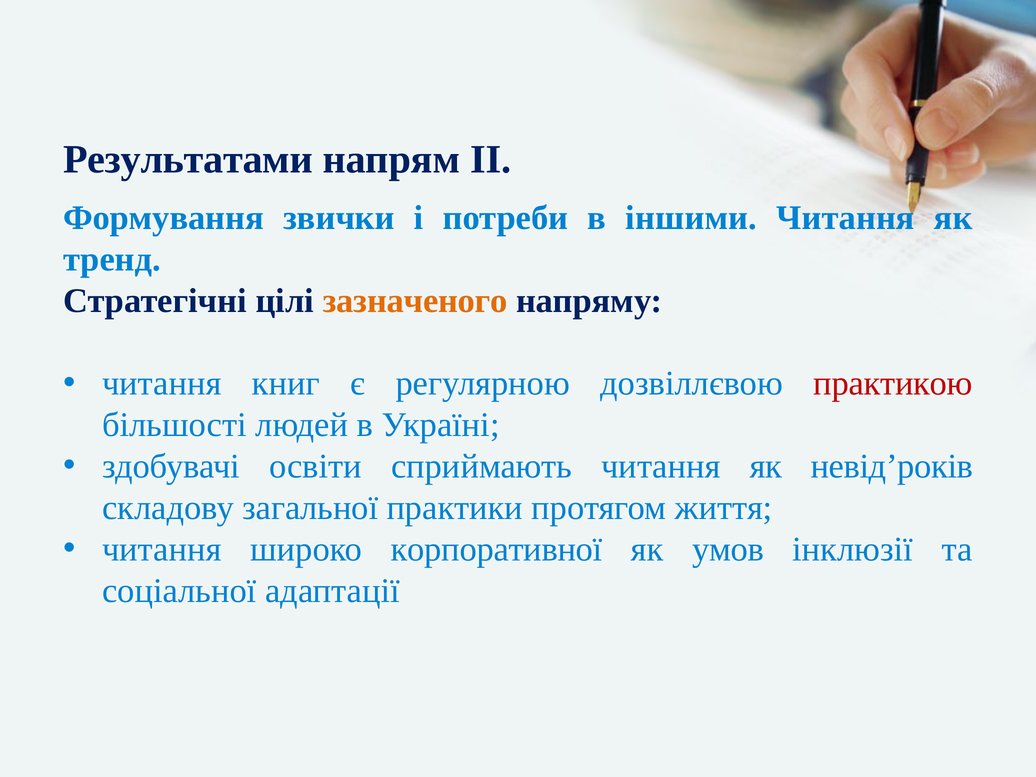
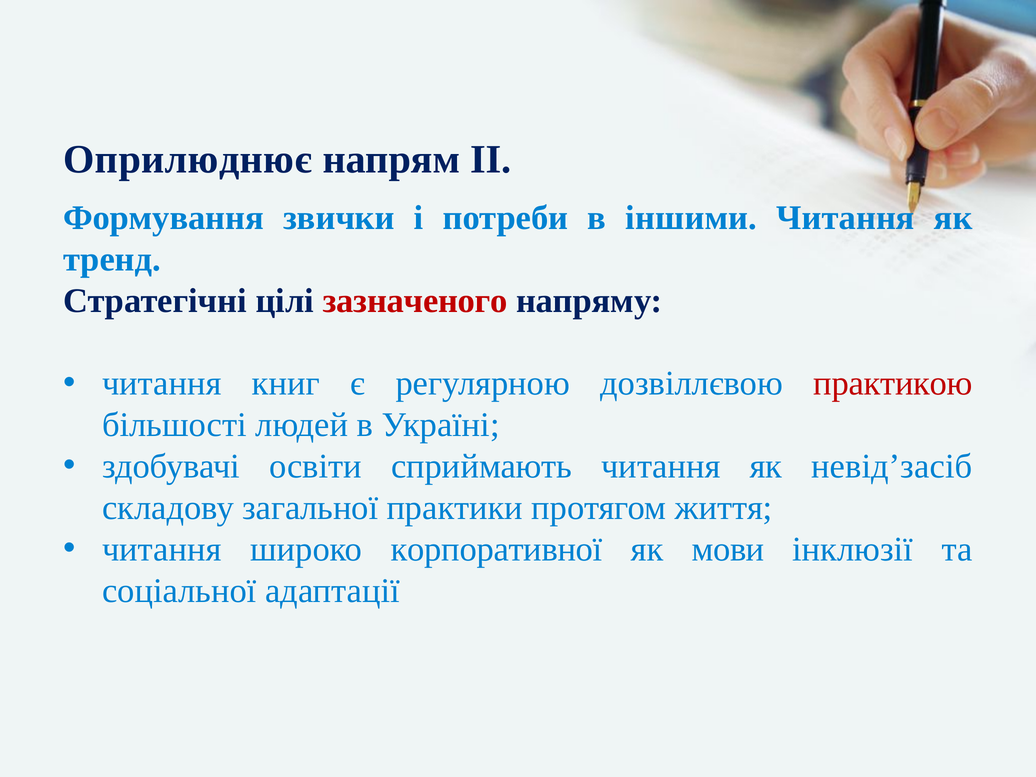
Результатами: Результатами -> Оприлюднює
зазначеного colour: orange -> red
невід’років: невід’років -> невід’засіб
умов: умов -> мови
